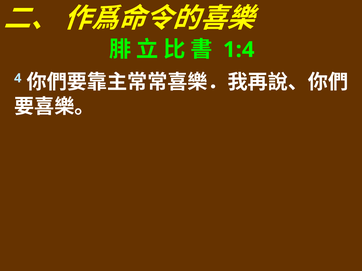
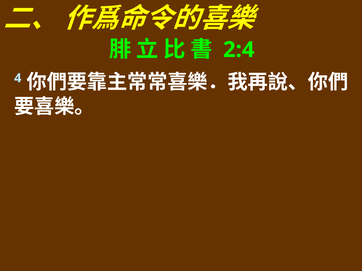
1:4: 1:4 -> 2:4
